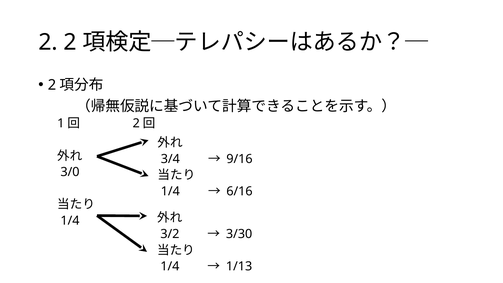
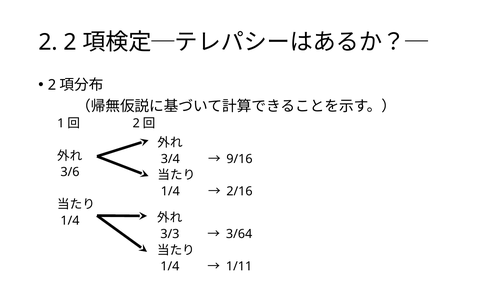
3/0: 3/0 -> 3/6
6/16: 6/16 -> 2/16
3/2: 3/2 -> 3/3
3/30: 3/30 -> 3/64
1/13: 1/13 -> 1/11
